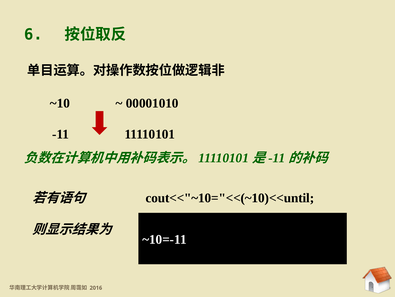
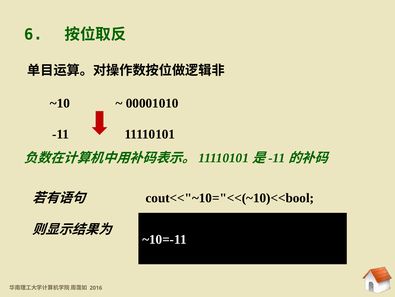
cout<<"~10="<<(~10)<<until: cout<<"~10="<<(~10)<<until -> cout<<"~10="<<(~10)<<bool
